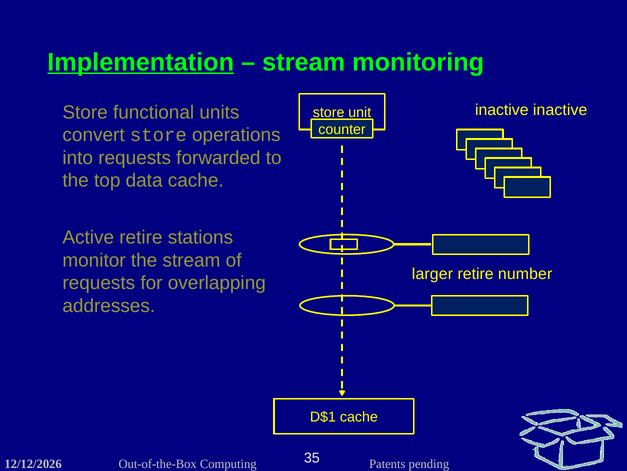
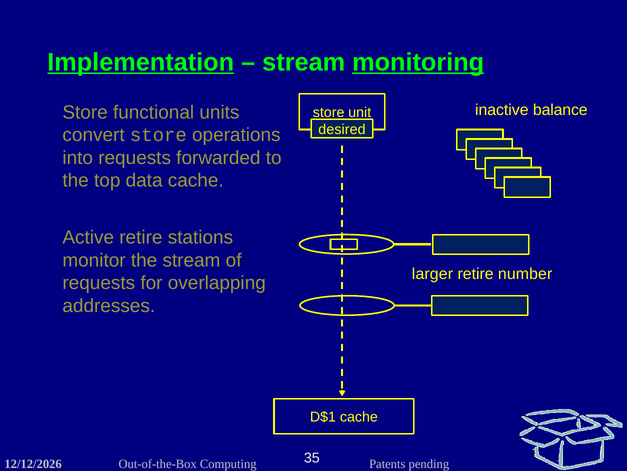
monitoring underline: none -> present
inactive inactive: inactive -> balance
counter: counter -> desired
